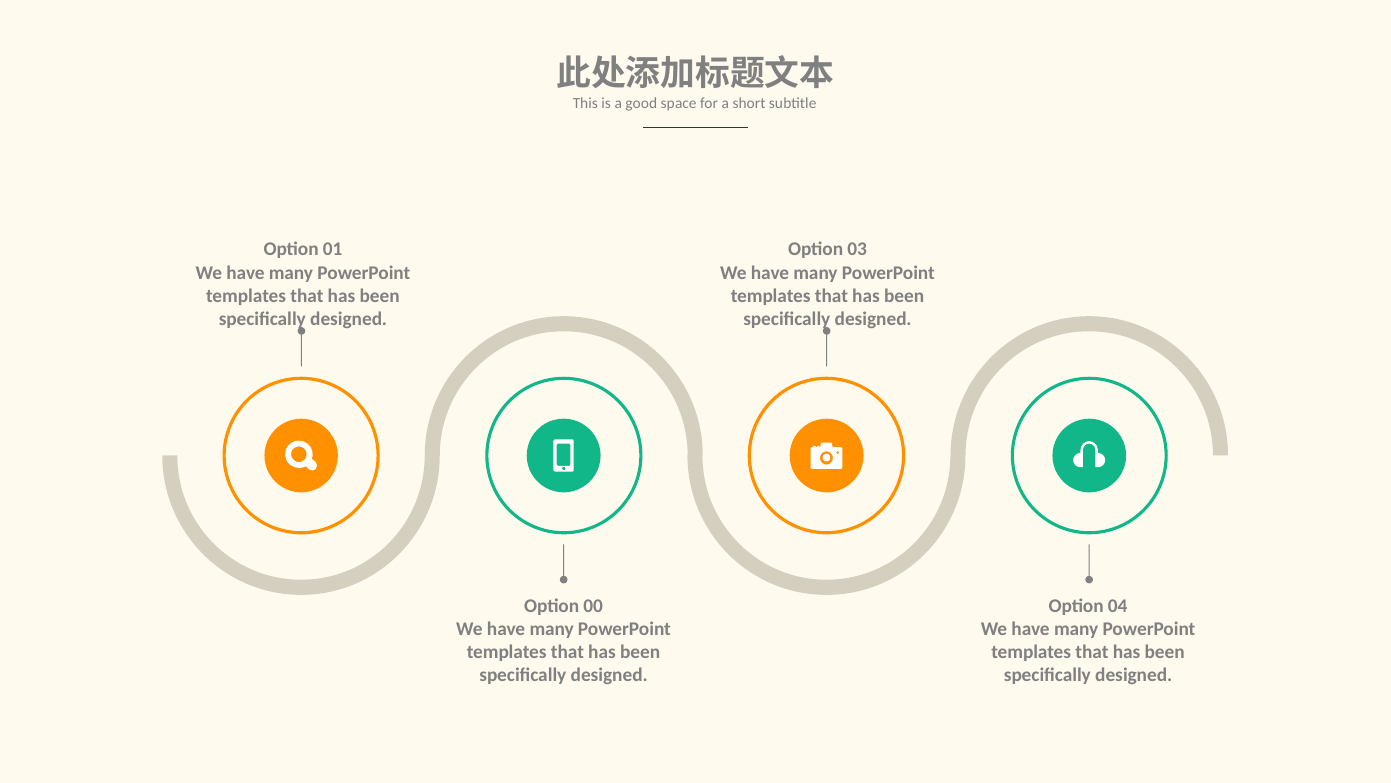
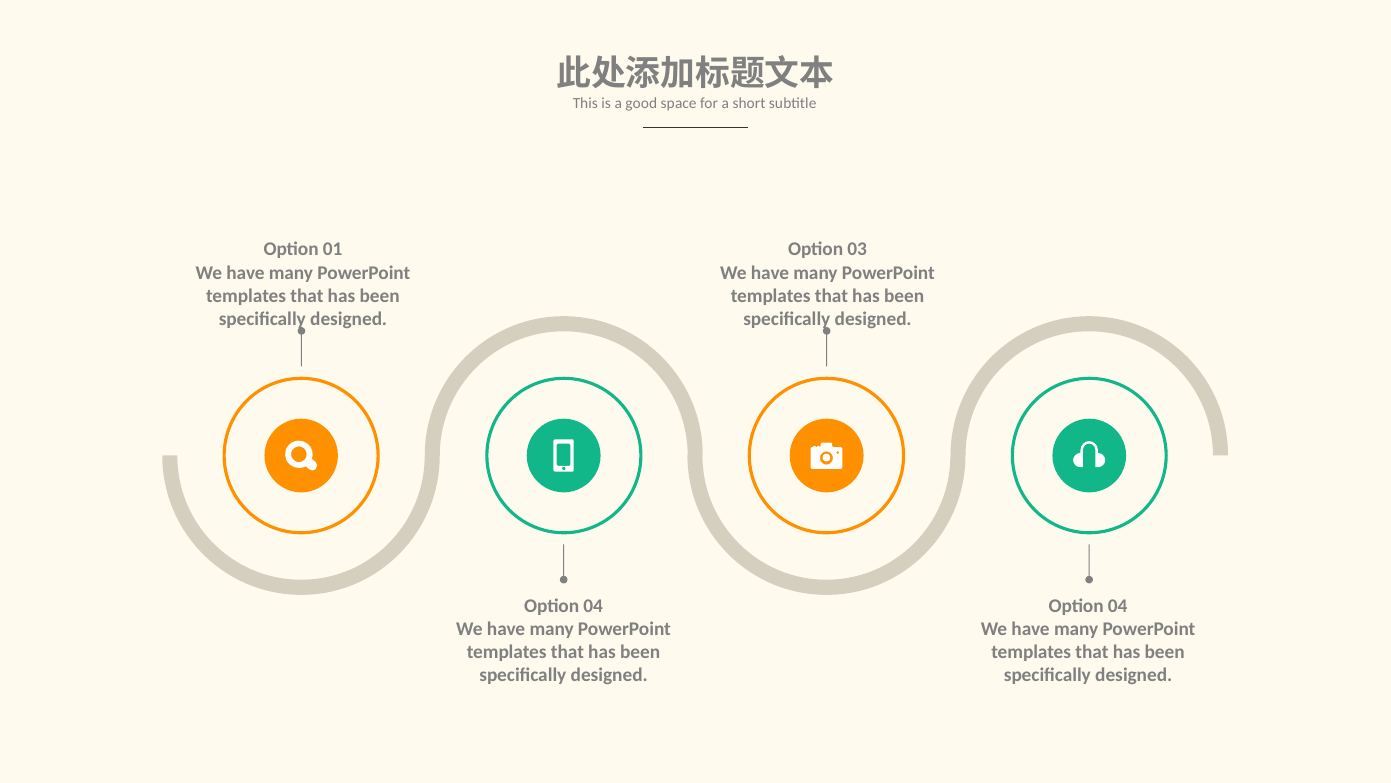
00 at (593, 605): 00 -> 04
